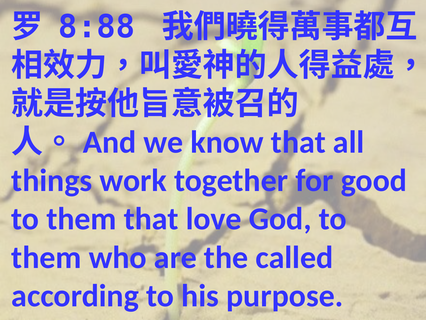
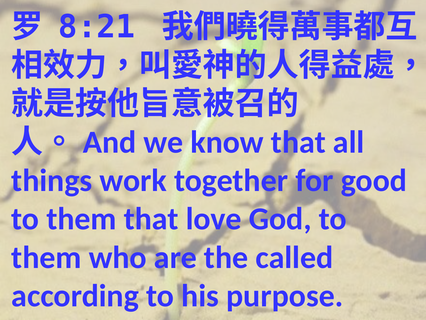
8:88: 8:88 -> 8:21
